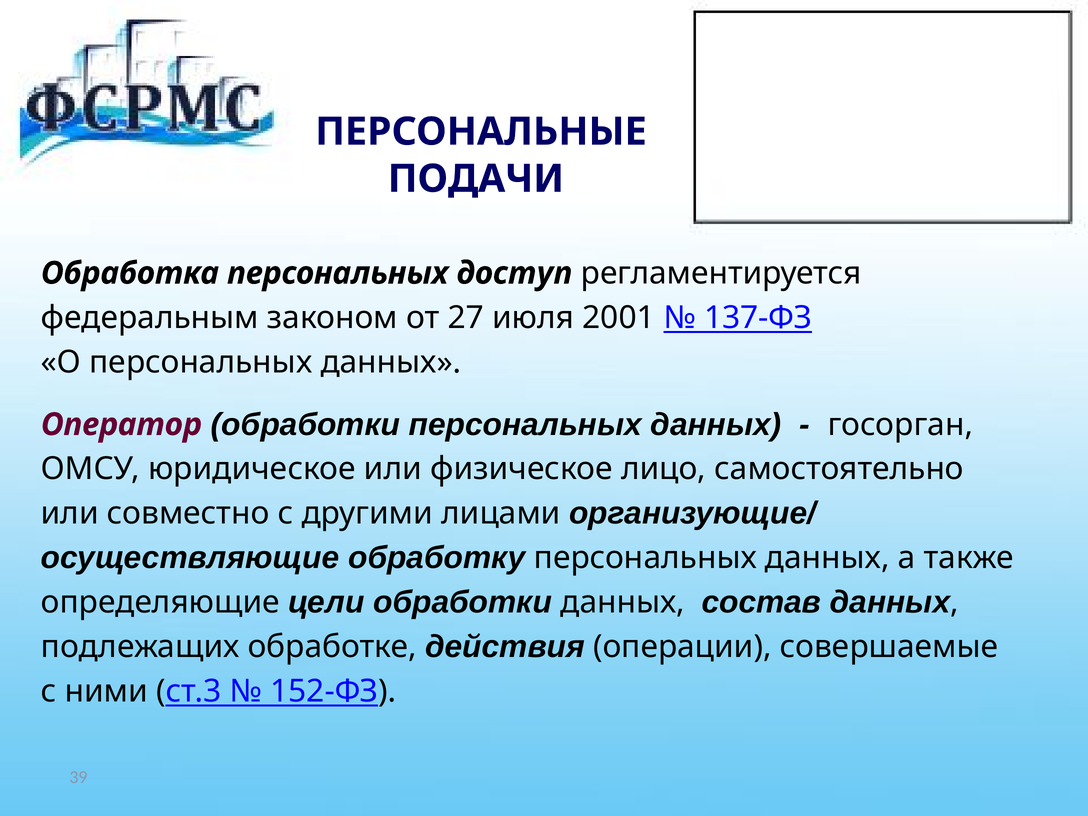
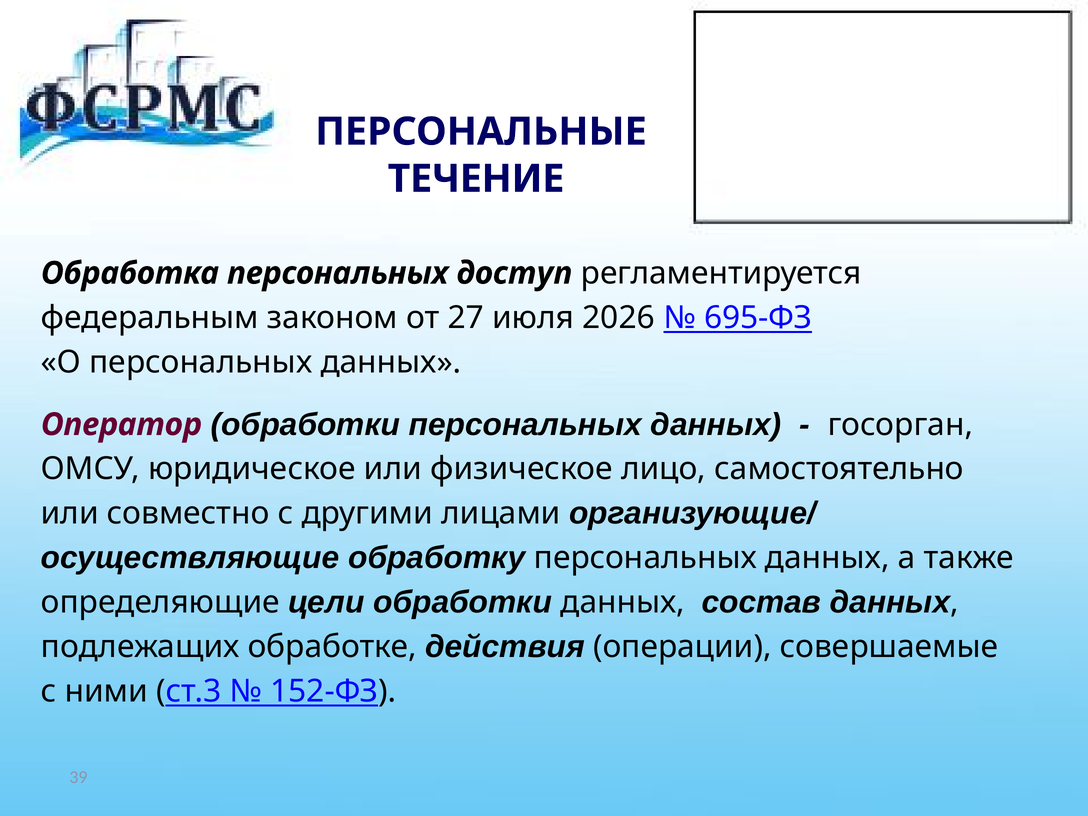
ПОДАЧИ: ПОДАЧИ -> ТЕЧЕНИЕ
2001: 2001 -> 2026
137-ФЗ: 137-ФЗ -> 695-ФЗ
